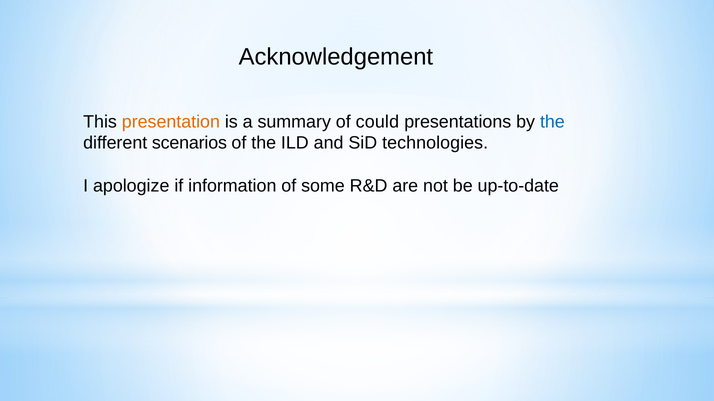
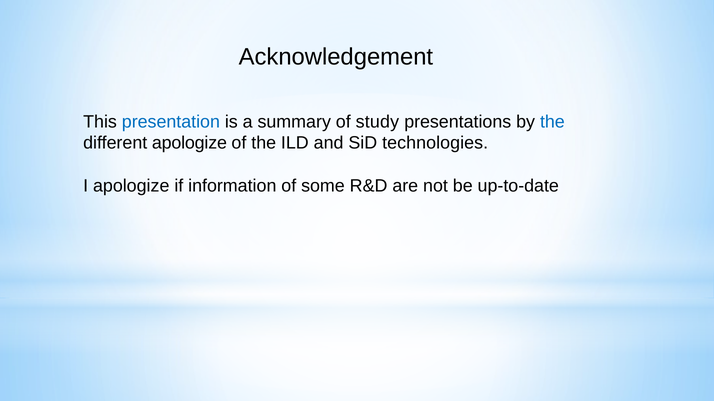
presentation colour: orange -> blue
could: could -> study
different scenarios: scenarios -> apologize
